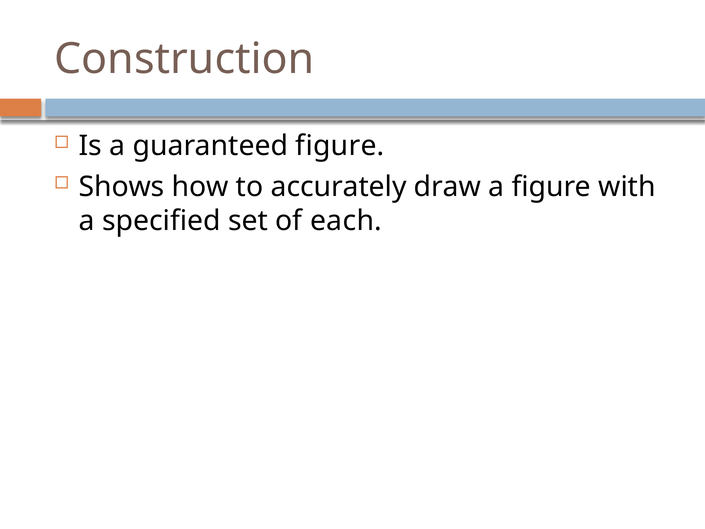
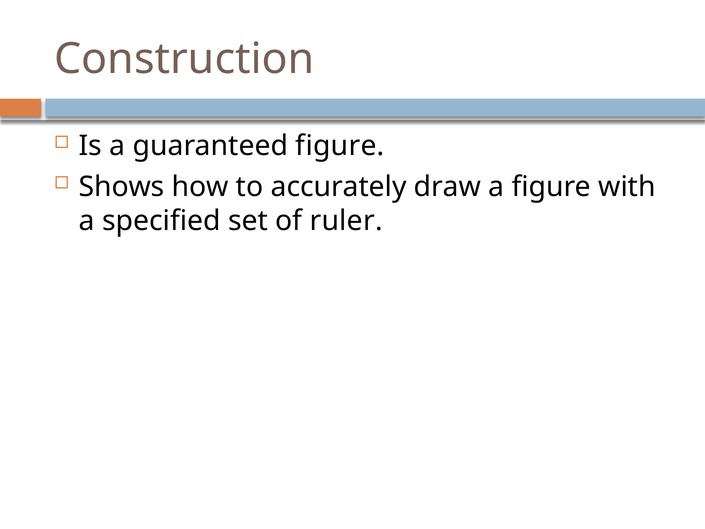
each: each -> ruler
